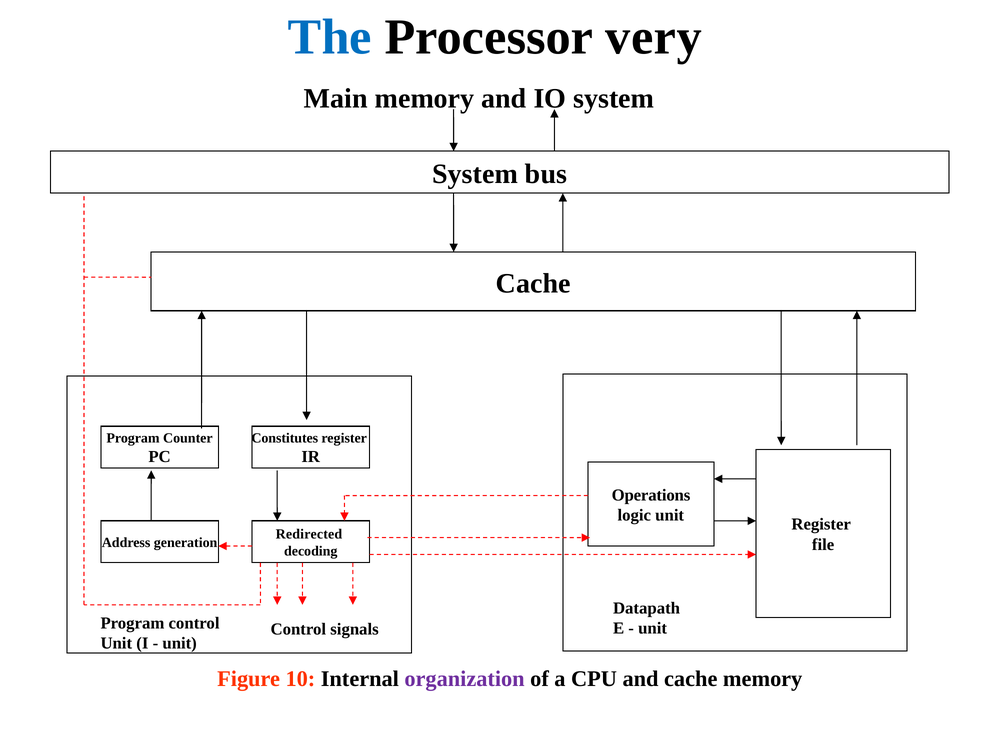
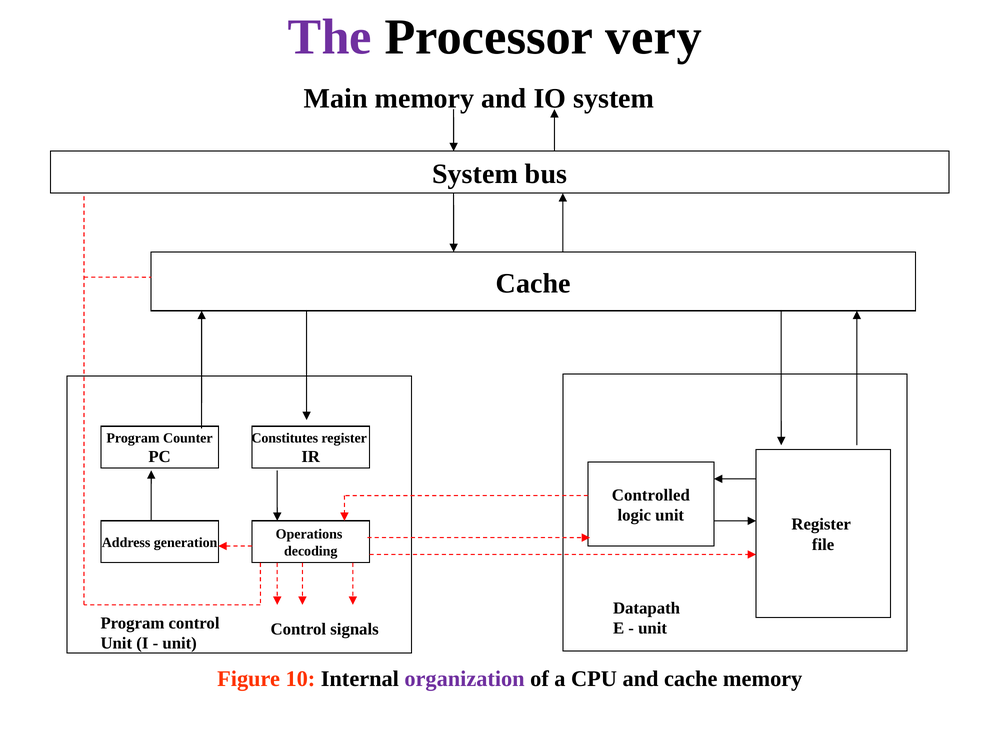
The colour: blue -> purple
Operations: Operations -> Controlled
Redirected: Redirected -> Operations
